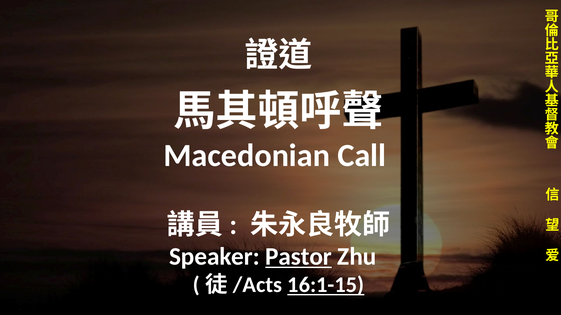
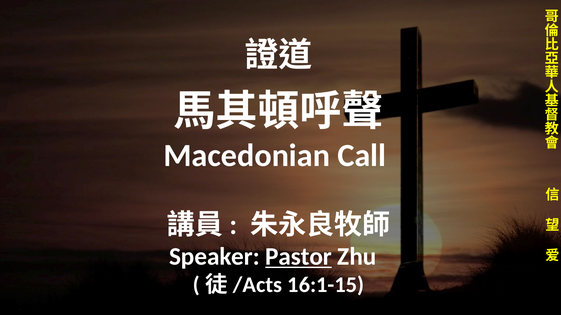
16:1-15 underline: present -> none
